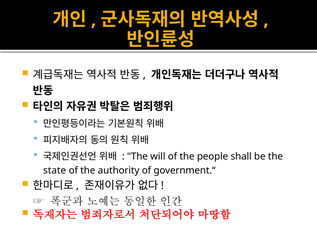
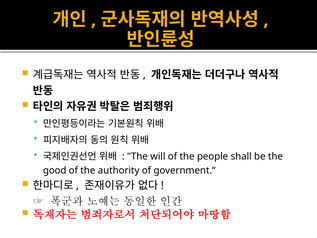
state: state -> good
